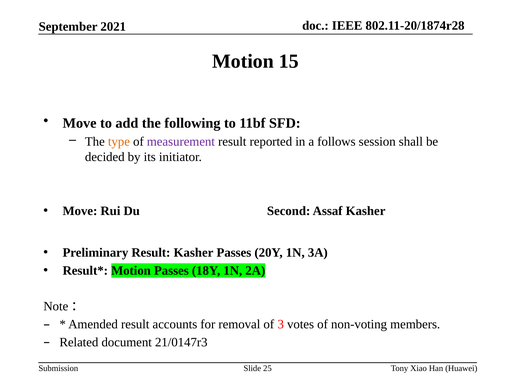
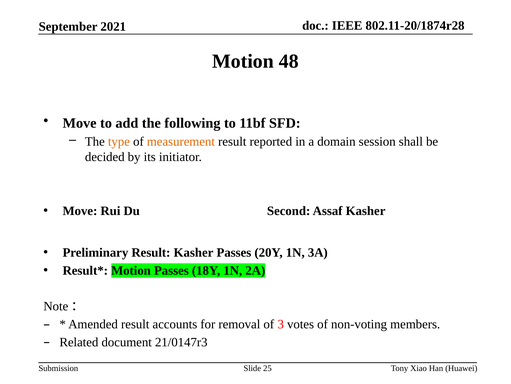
15: 15 -> 48
measurement colour: purple -> orange
follows: follows -> domain
